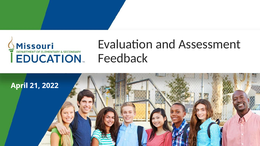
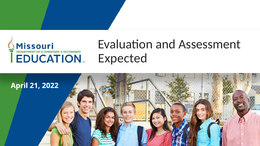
Feedback: Feedback -> Expected
